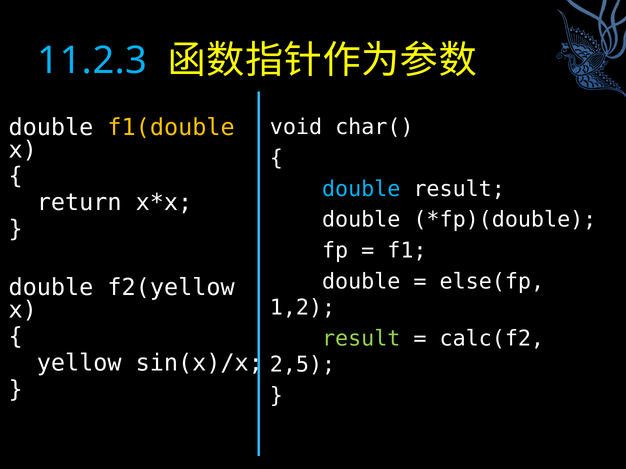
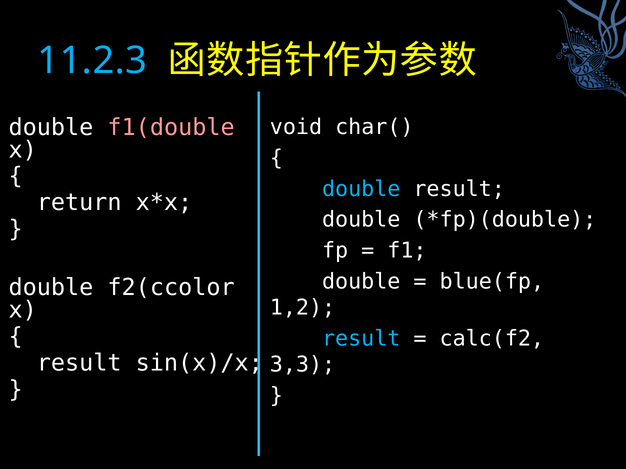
f1(double colour: yellow -> pink
else(fp: else(fp -> blue(fp
f2(yellow: f2(yellow -> f2(ccolor
result at (361, 339) colour: light green -> light blue
yellow at (79, 363): yellow -> result
2,5: 2,5 -> 3,3
